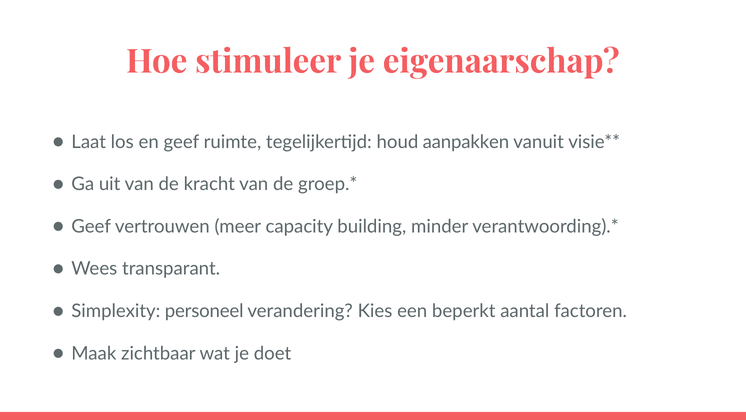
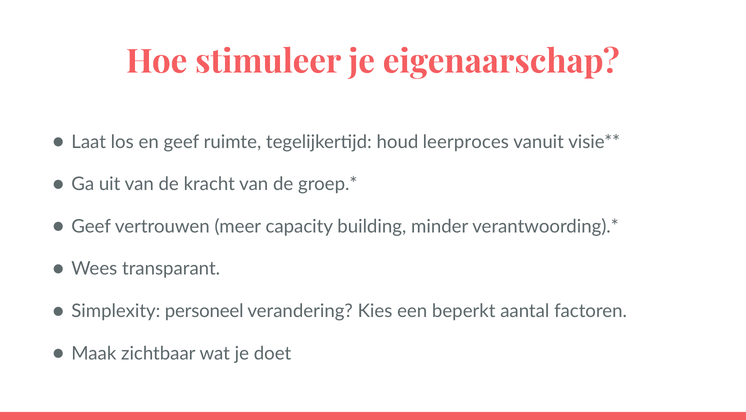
aanpakken: aanpakken -> leerproces
